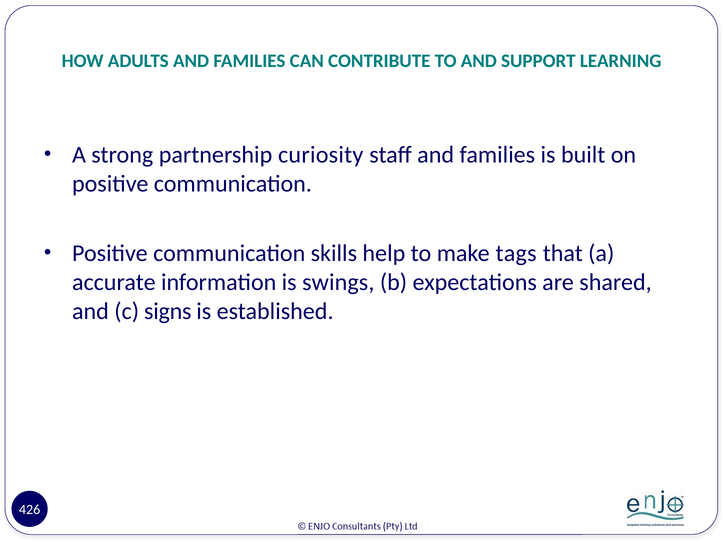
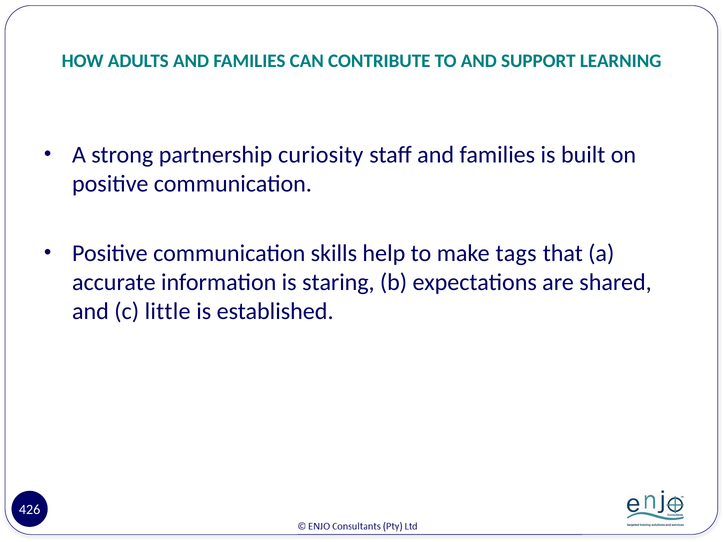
swings: swings -> staring
signs: signs -> little
